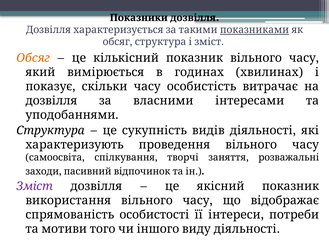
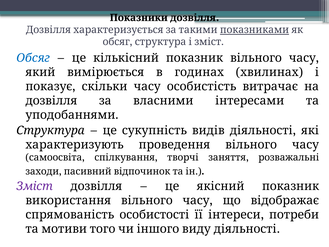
Обсяг at (33, 58) colour: orange -> blue
